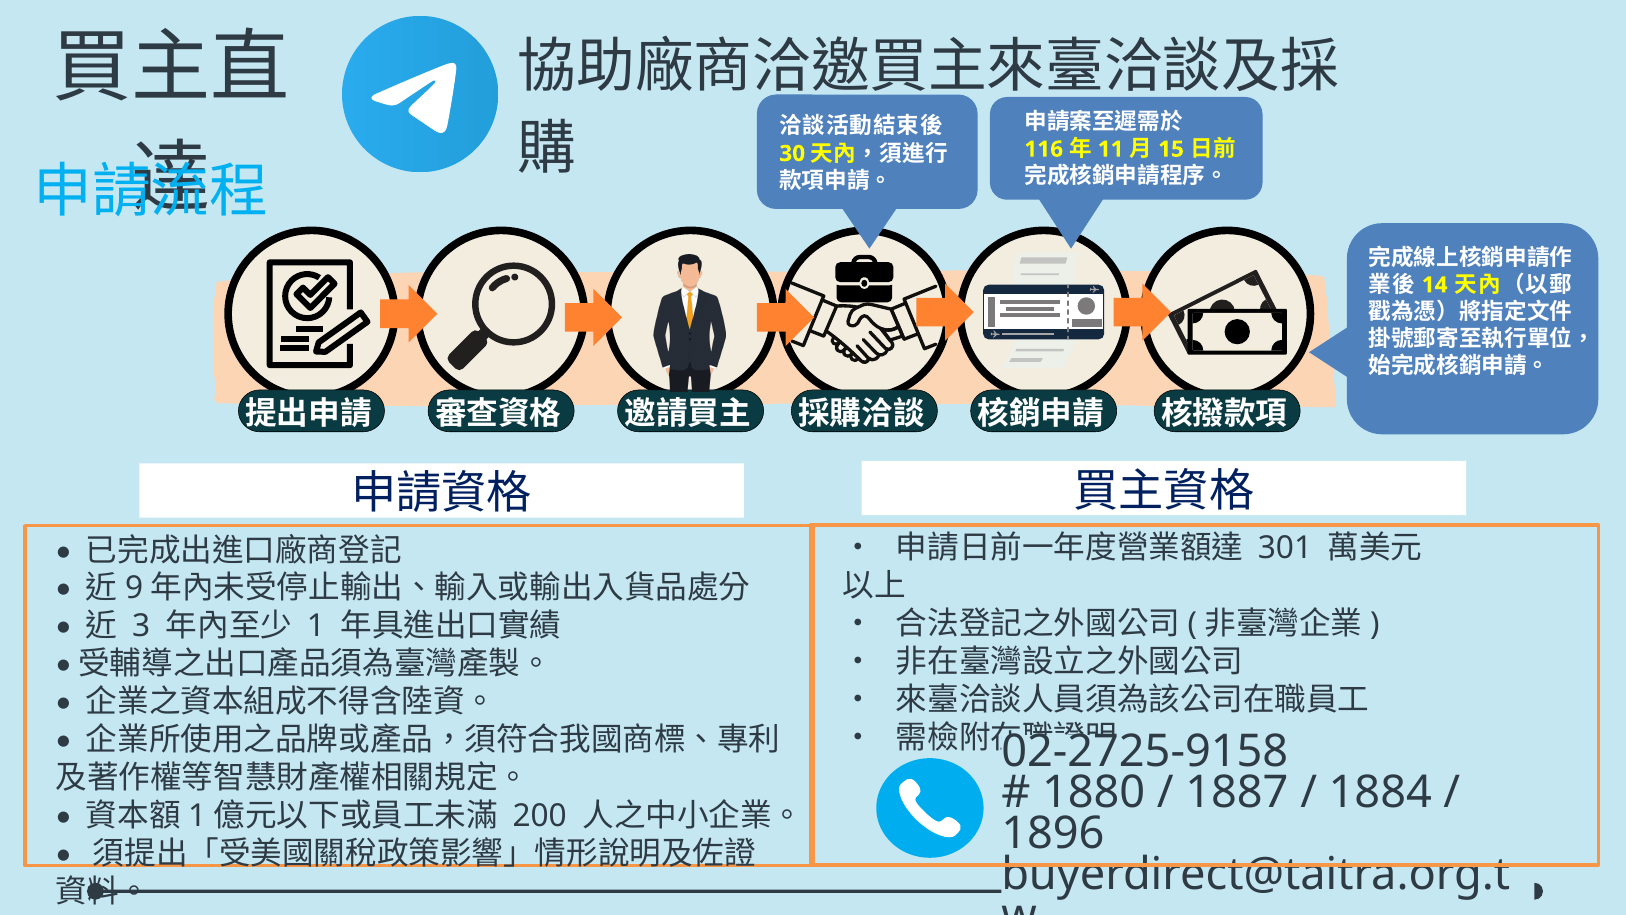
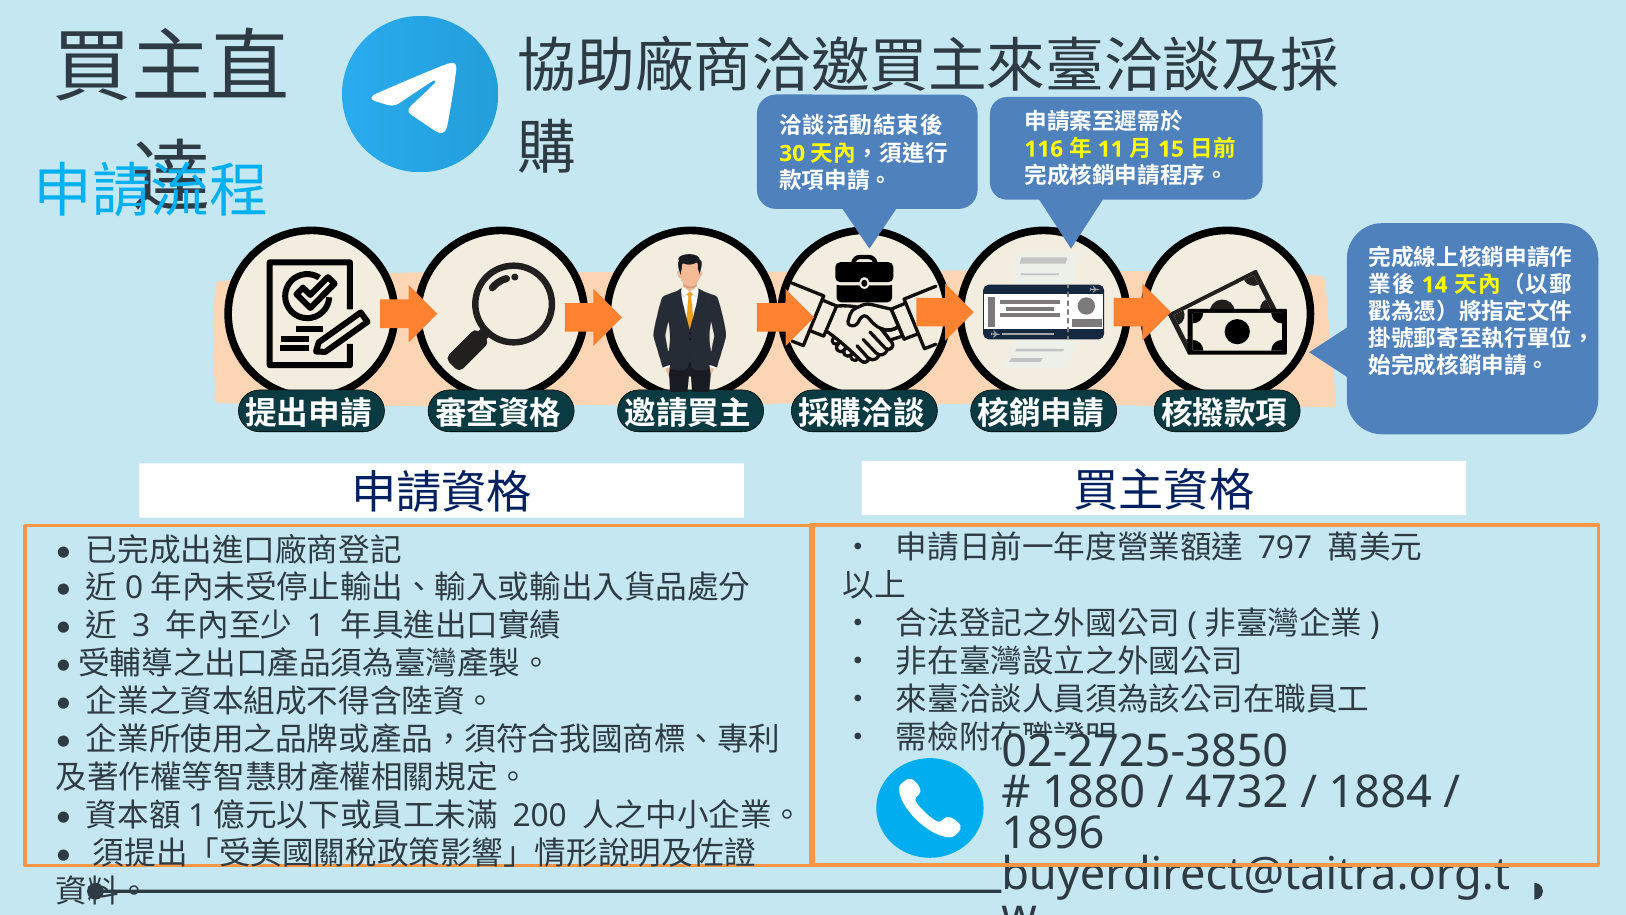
301: 301 -> 797
9: 9 -> 0
02-2725-9158: 02-2725-9158 -> 02-2725-3850
1887: 1887 -> 4732
